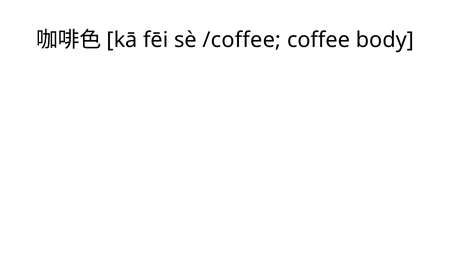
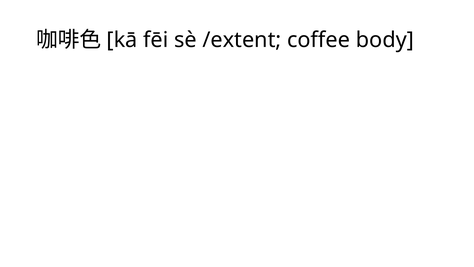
/coffee: /coffee -> /extent
